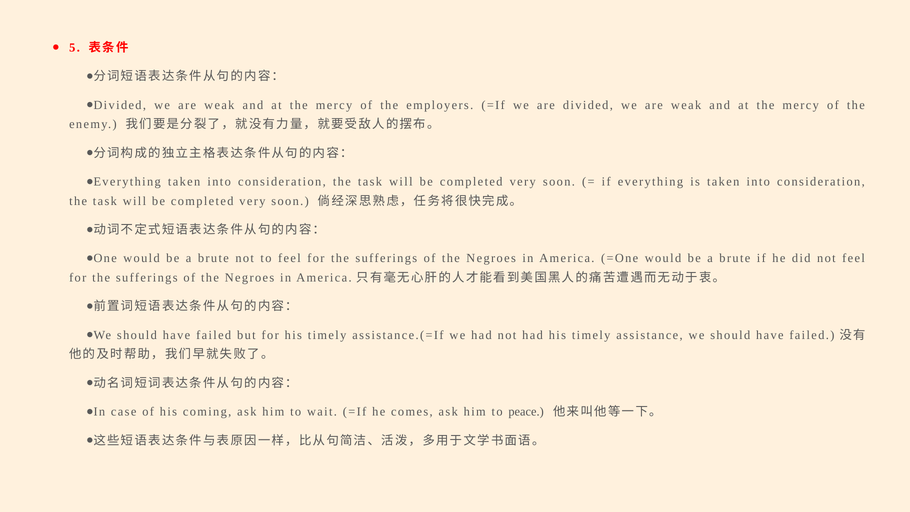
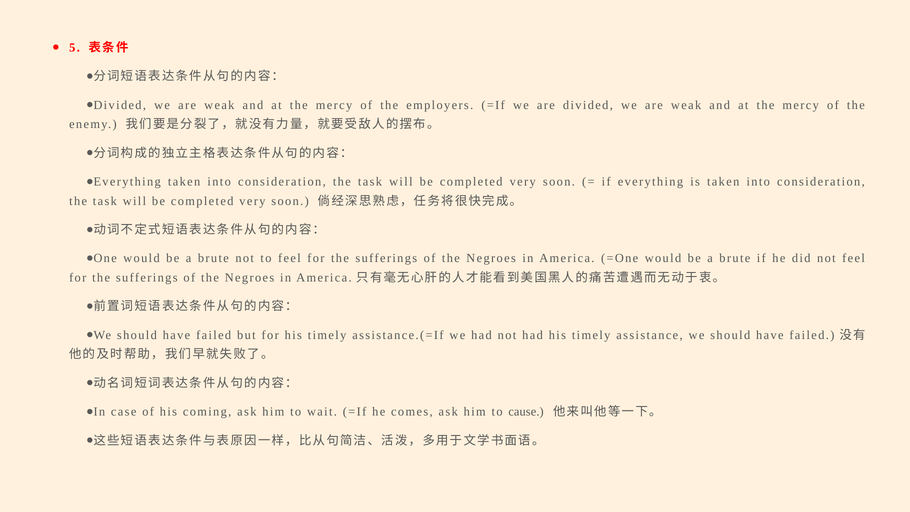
peace: peace -> cause
